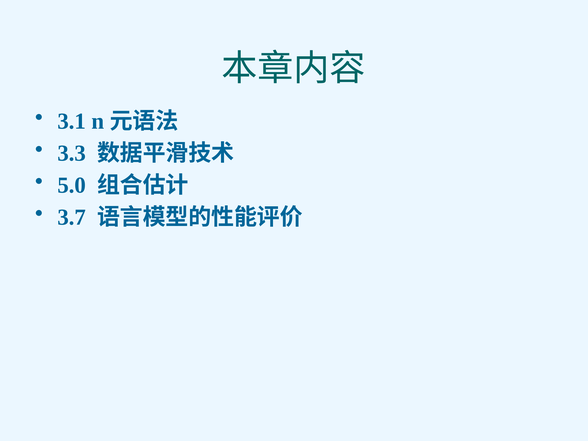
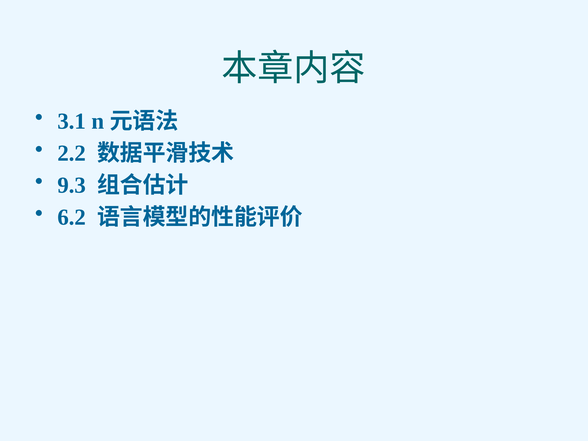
3.3: 3.3 -> 2.2
5.0: 5.0 -> 9.3
3.7: 3.7 -> 6.2
